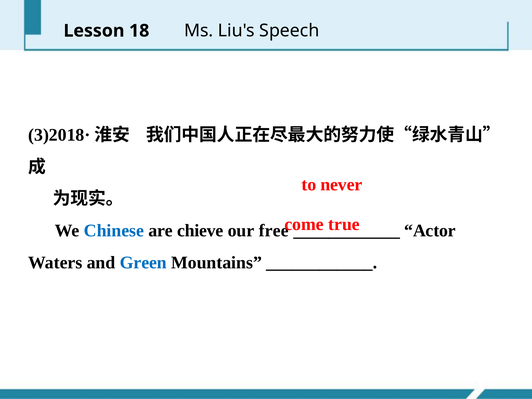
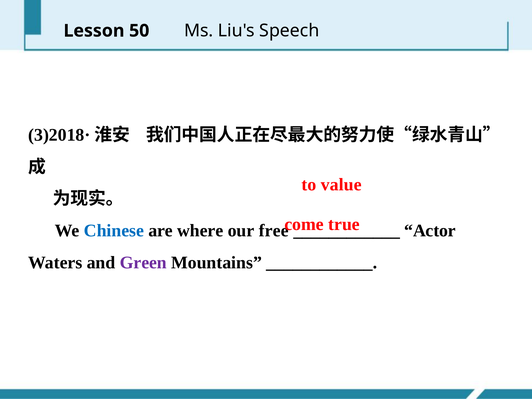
18: 18 -> 50
never: never -> value
chieve: chieve -> where
Green colour: blue -> purple
